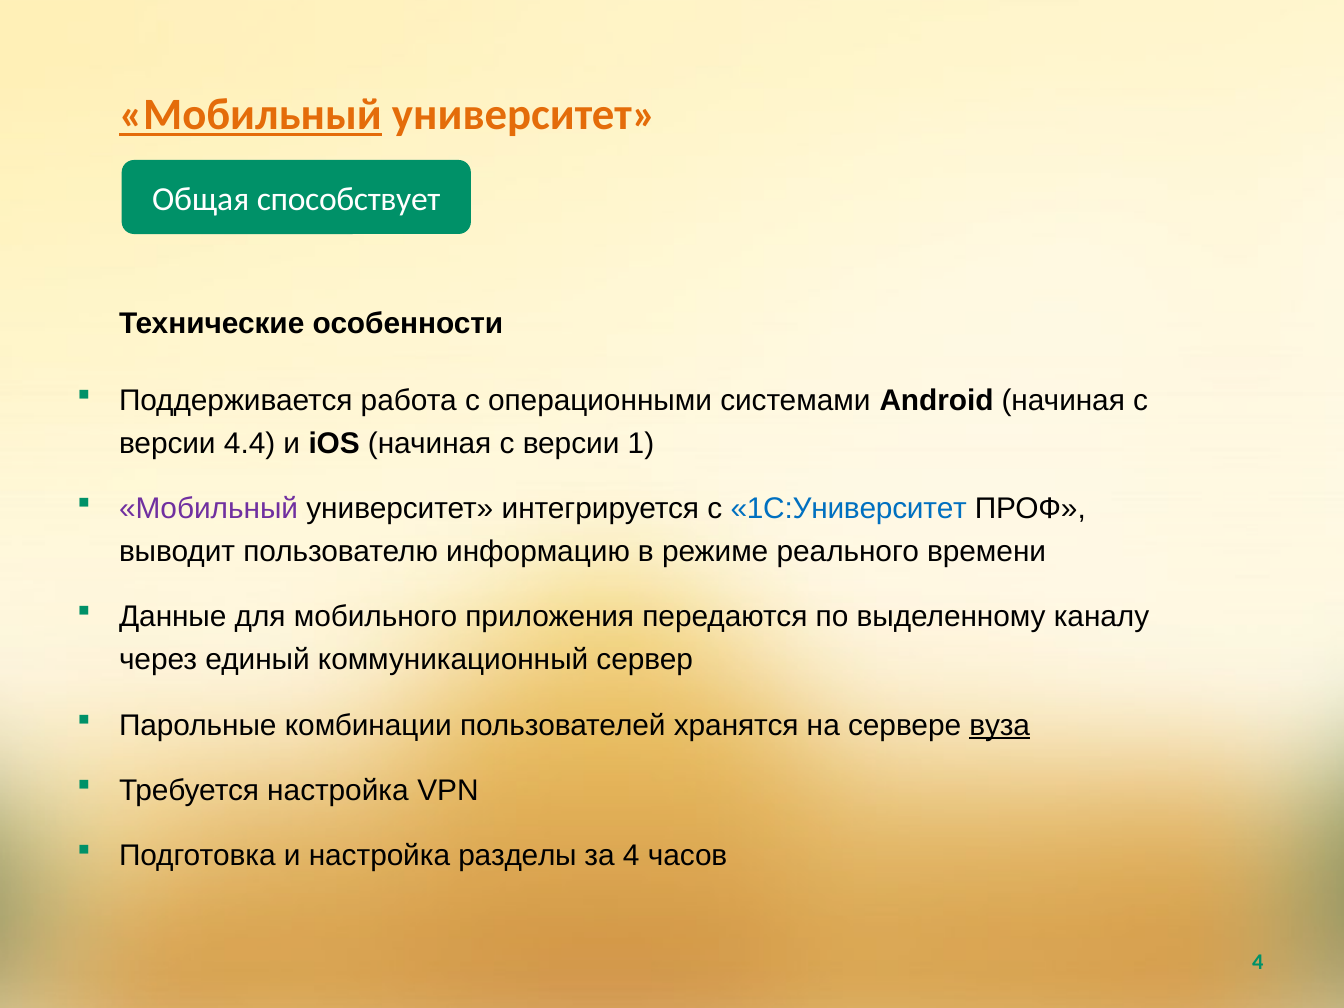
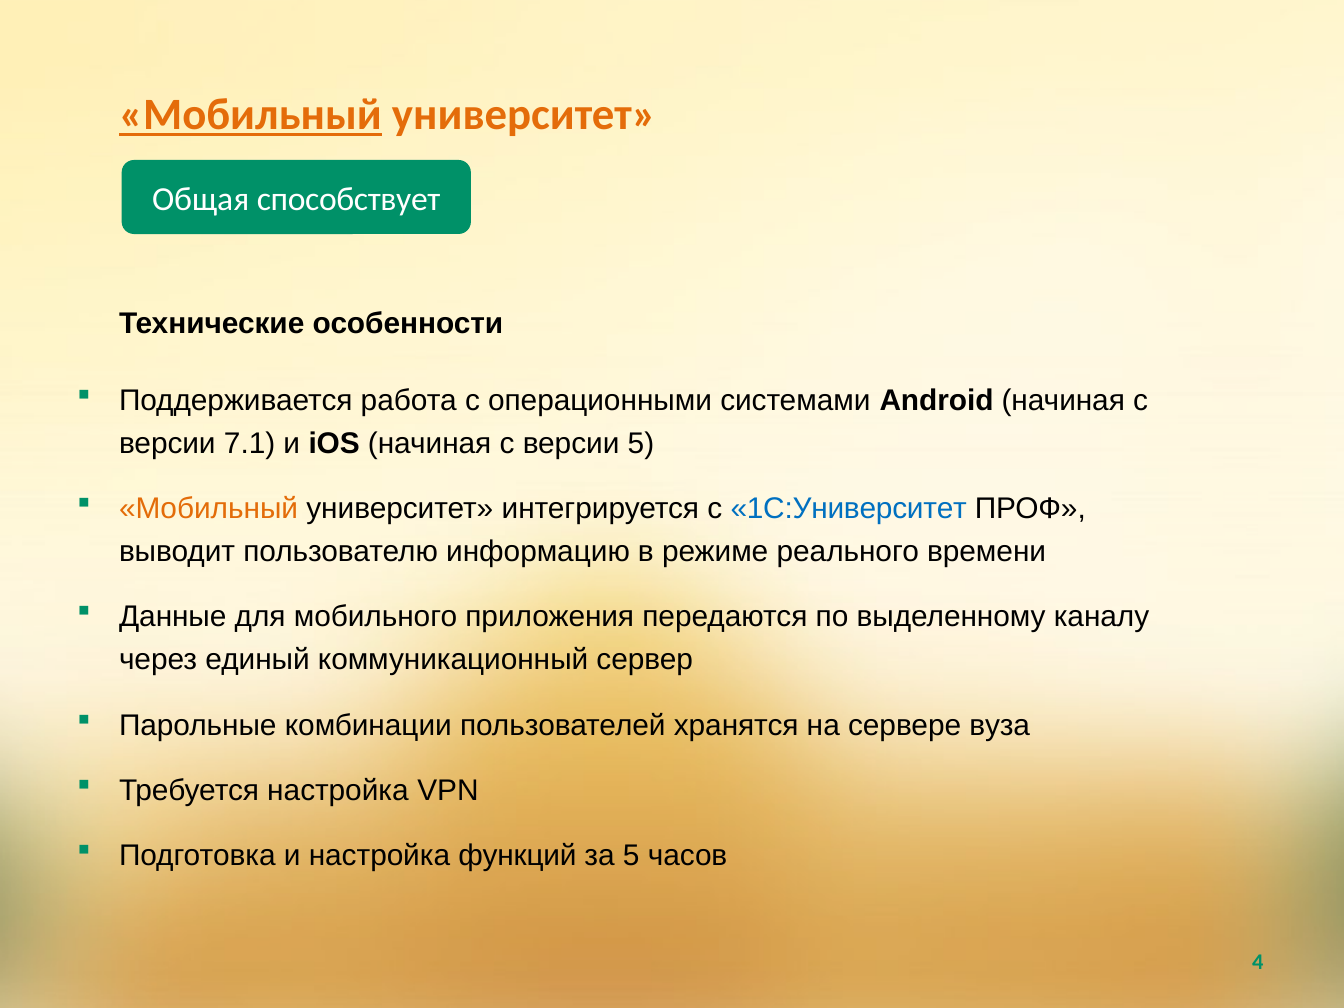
4.4: 4.4 -> 7.1
версии 1: 1 -> 5
Мобильный at (209, 509) colour: purple -> orange
вуза underline: present -> none
разделы: разделы -> функций
за 4: 4 -> 5
